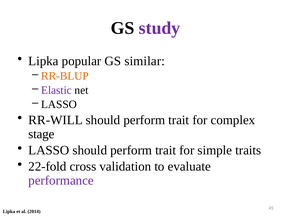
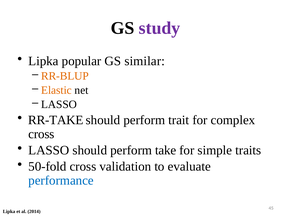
Elastic colour: purple -> orange
RR-WILL: RR-WILL -> RR-TAKE
stage at (41, 134): stage -> cross
LASSO should perform trait: trait -> take
22-fold: 22-fold -> 50-fold
performance colour: purple -> blue
